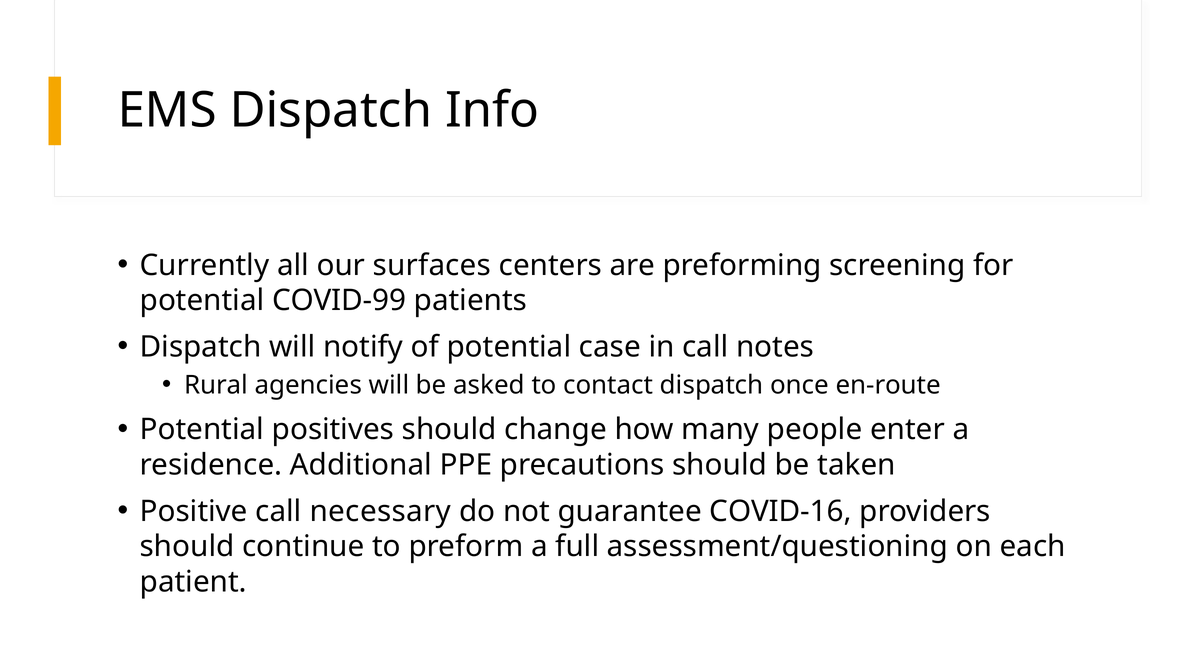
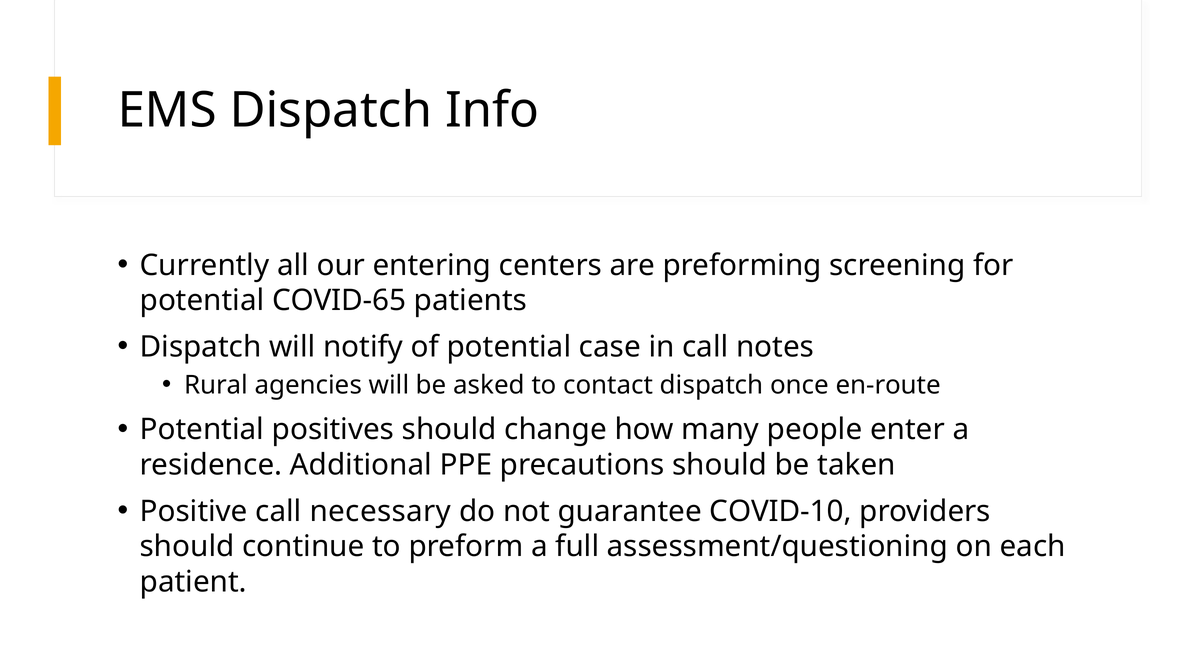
surfaces: surfaces -> entering
COVID-99: COVID-99 -> COVID-65
COVID-16: COVID-16 -> COVID-10
